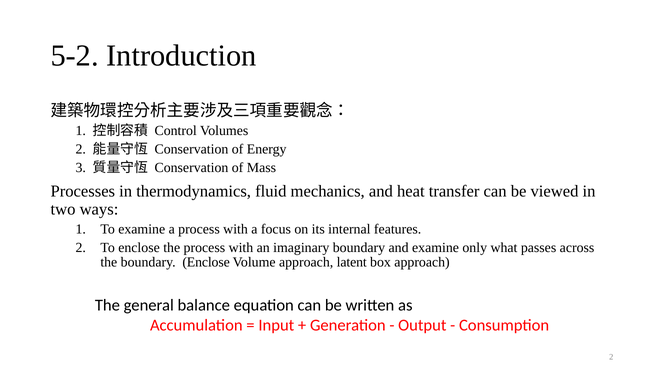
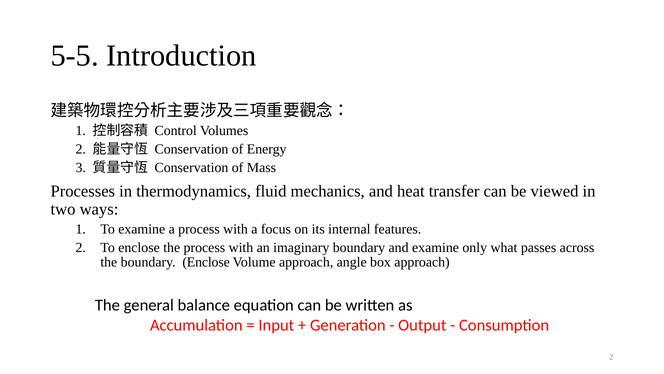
5-2: 5-2 -> 5-5
latent: latent -> angle
